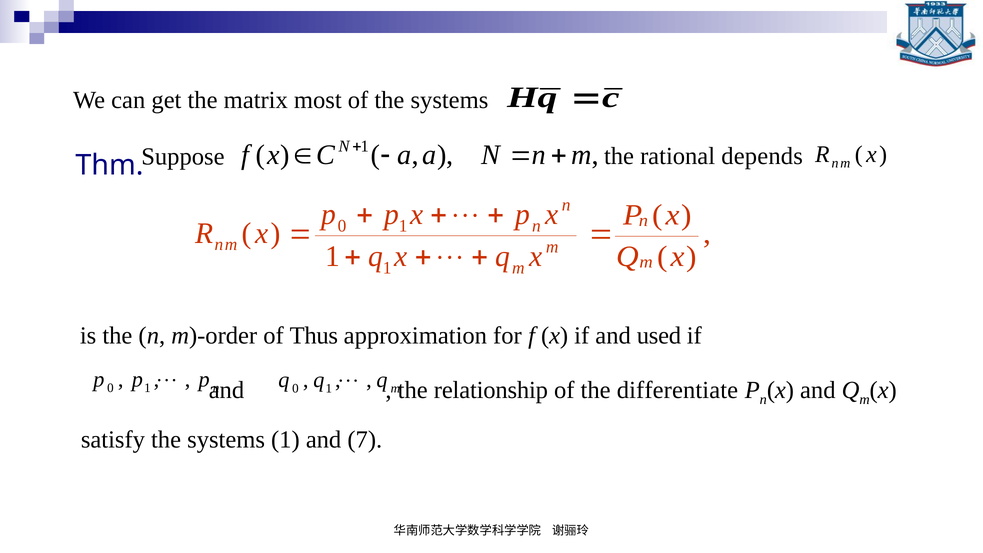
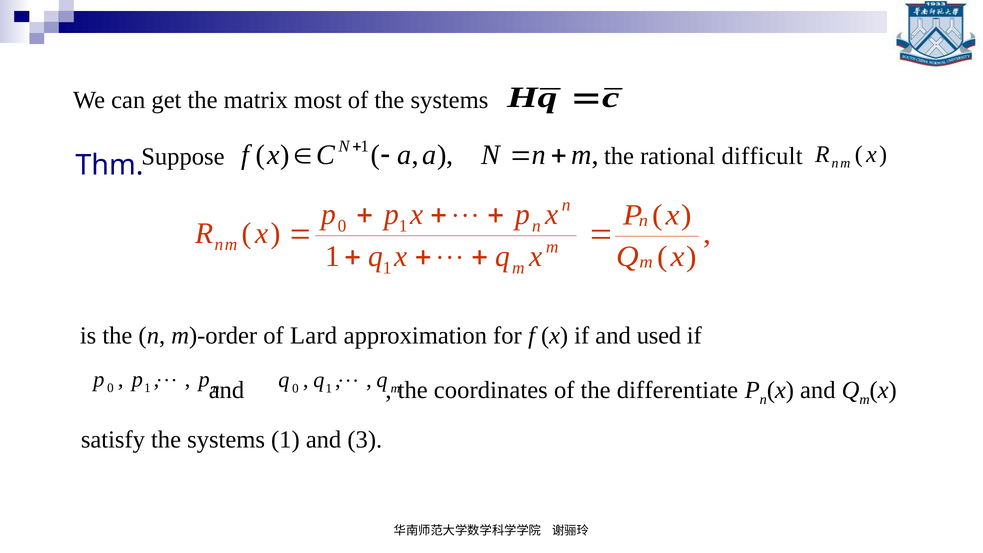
depends: depends -> difficult
Thus: Thus -> Lard
relationship: relationship -> coordinates
7: 7 -> 3
